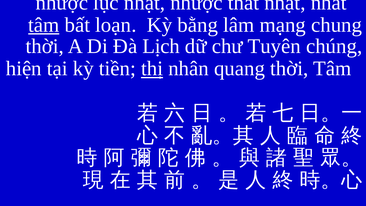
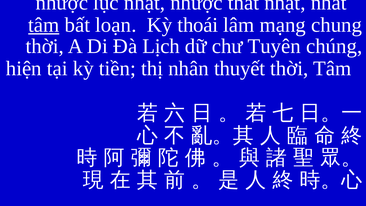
bằng: bằng -> thoái
thị underline: present -> none
quang: quang -> thuyết
